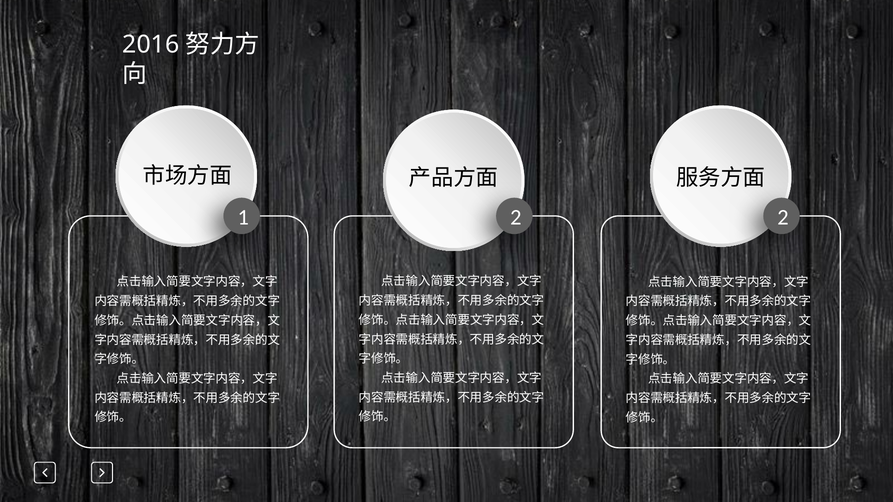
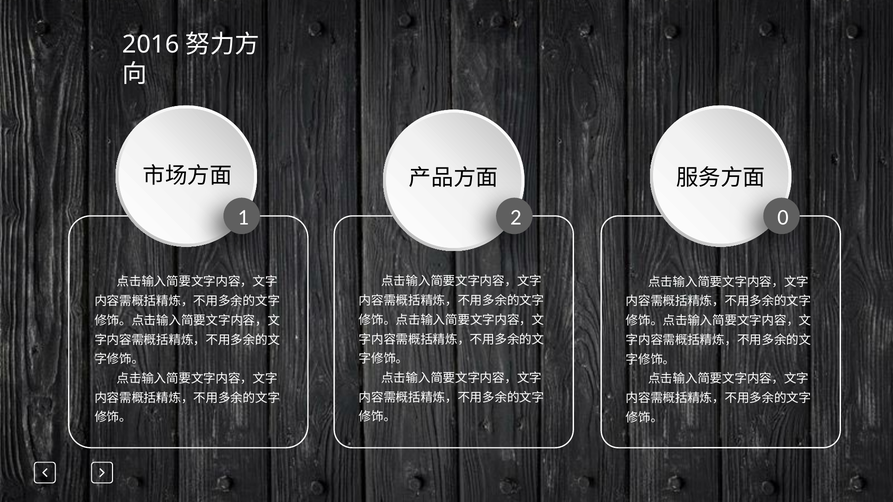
2 2: 2 -> 0
